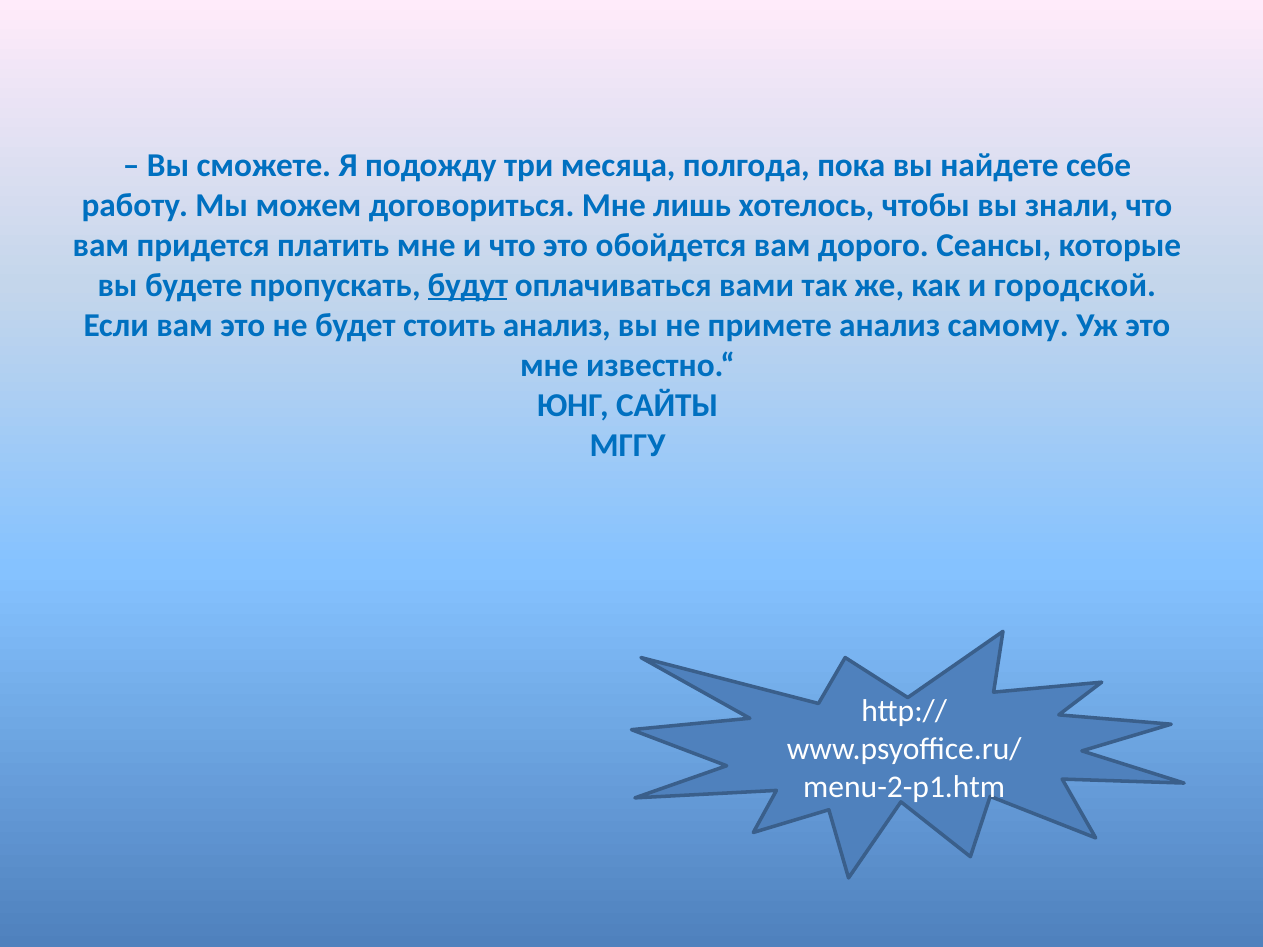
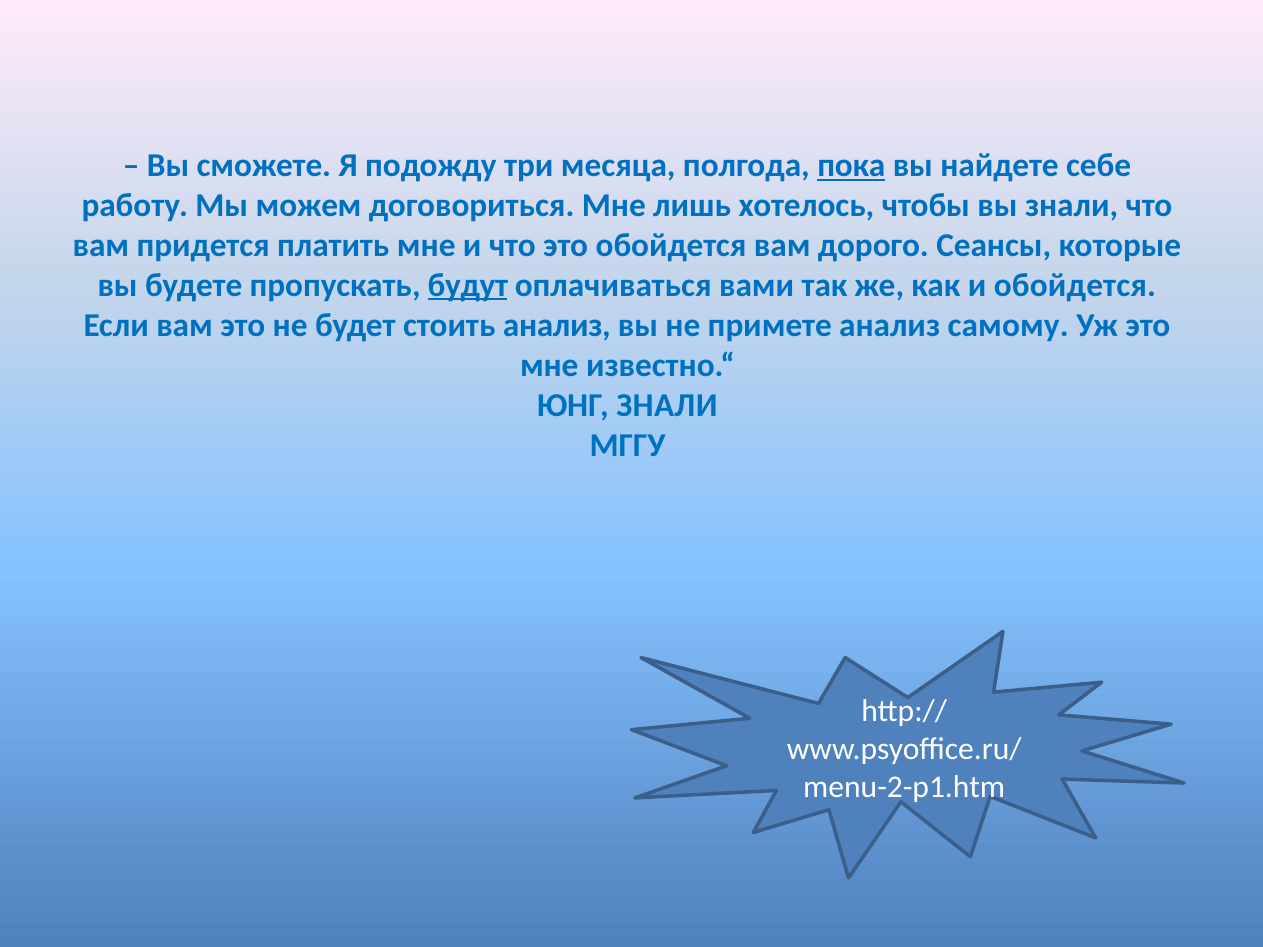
пока underline: none -> present
и городской: городской -> обойдется
ЮНГ САЙТЫ: САЙТЫ -> ЗНАЛИ
